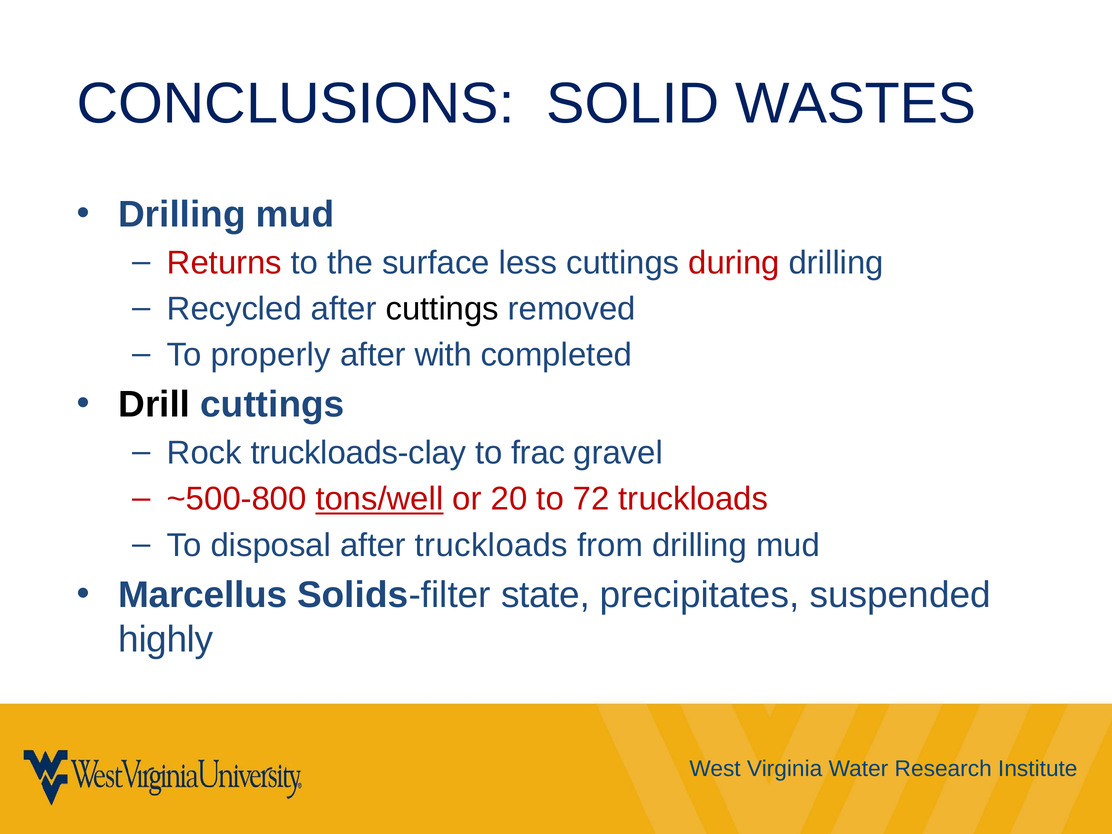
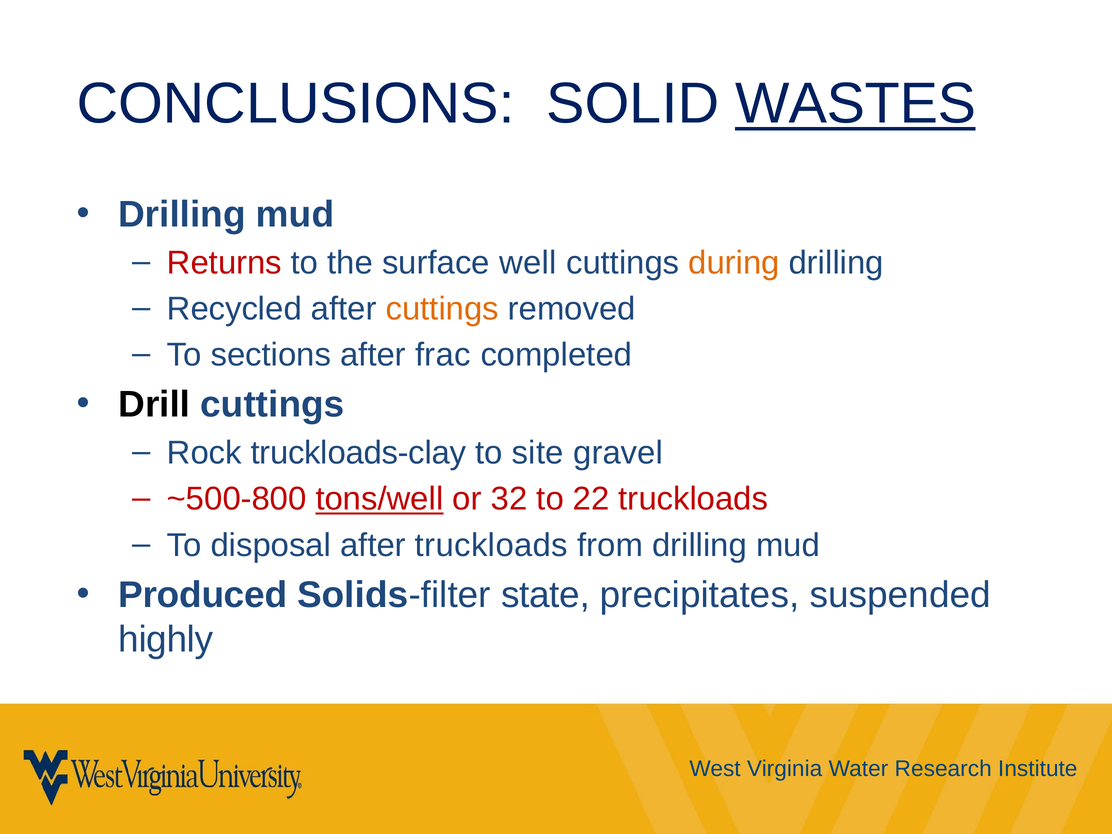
WASTES underline: none -> present
less: less -> well
during colour: red -> orange
cuttings at (442, 309) colour: black -> orange
properly: properly -> sections
with: with -> frac
frac: frac -> site
20: 20 -> 32
72: 72 -> 22
Marcellus: Marcellus -> Produced
